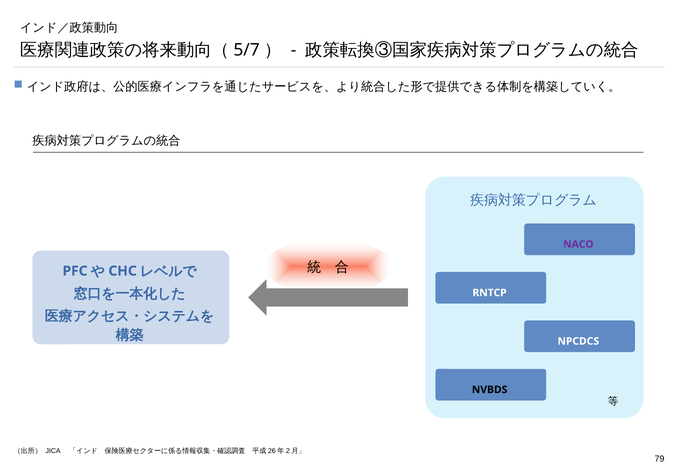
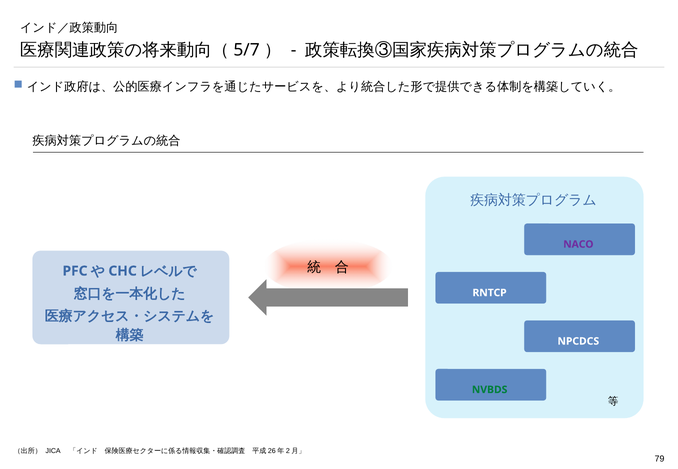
NVBDS colour: black -> green
